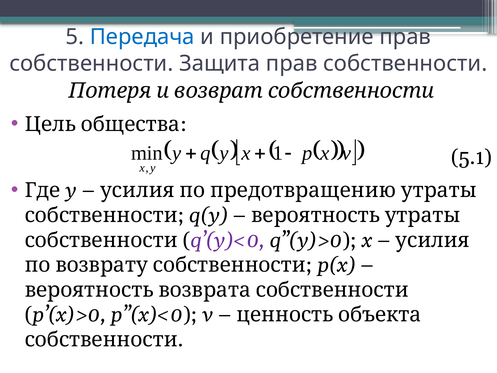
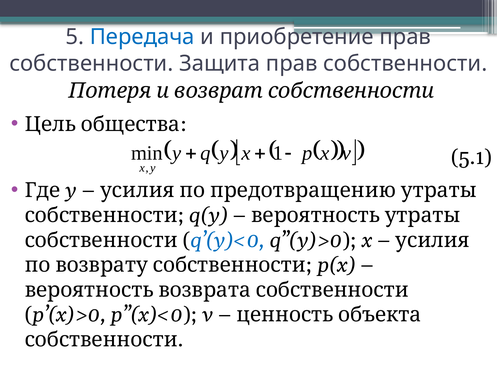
q’(y)<0 colour: purple -> blue
